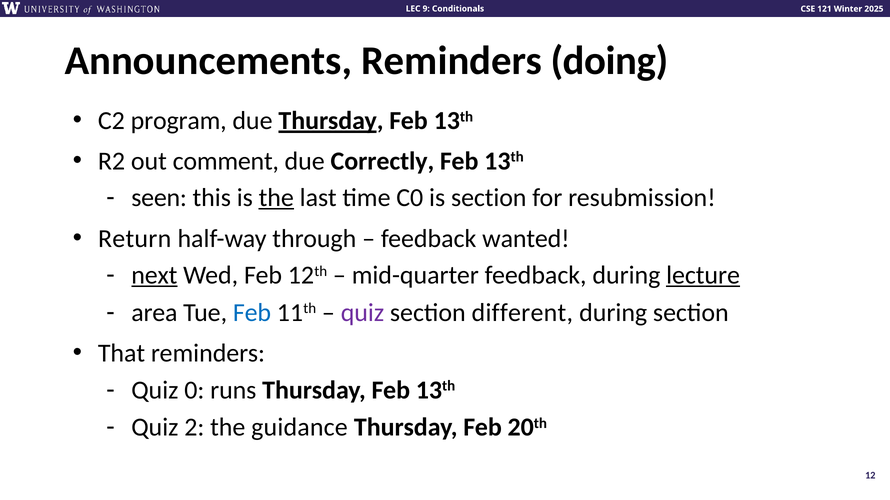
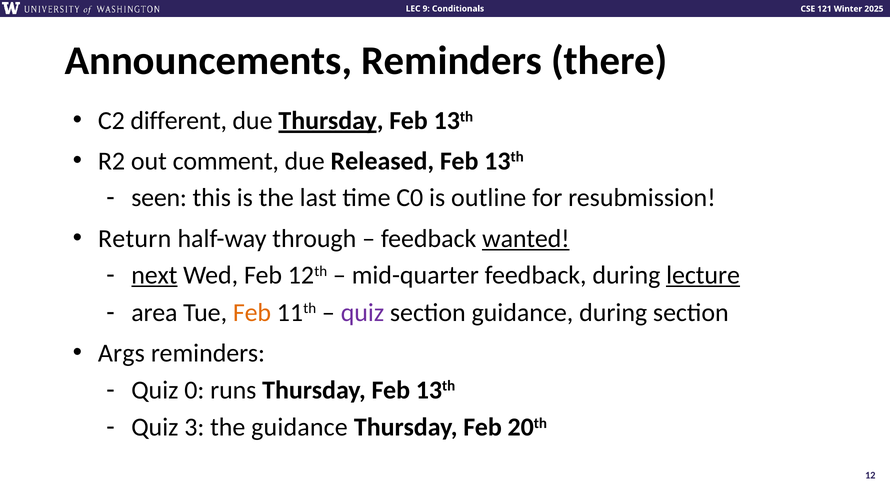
doing: doing -> there
program: program -> different
Correctly: Correctly -> Released
the at (276, 198) underline: present -> none
is section: section -> outline
wanted underline: none -> present
Feb at (252, 313) colour: blue -> orange
section different: different -> guidance
That: That -> Args
2: 2 -> 3
